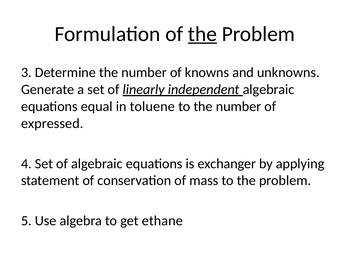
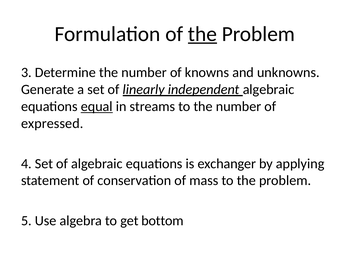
equal underline: none -> present
toluene: toluene -> streams
ethane: ethane -> bottom
